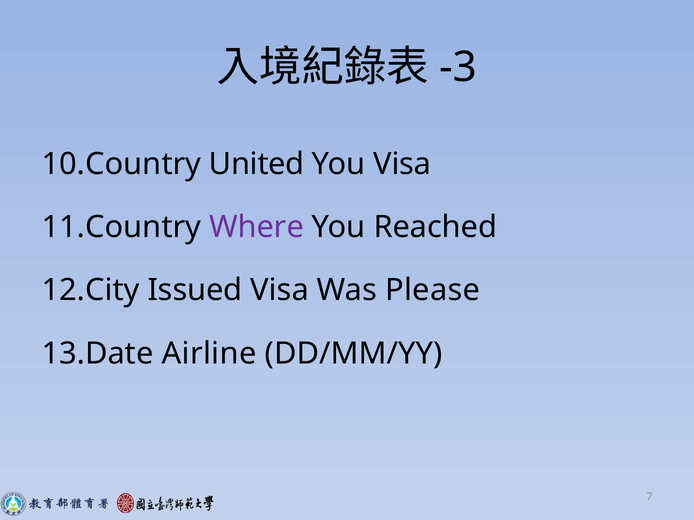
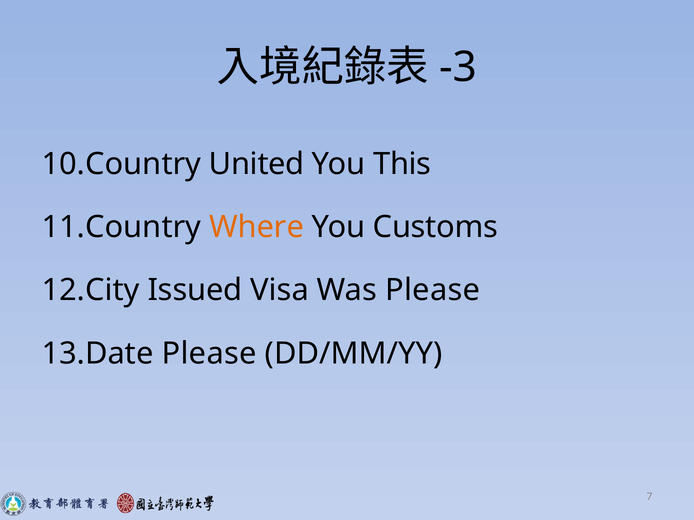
You Visa: Visa -> This
Where colour: purple -> orange
Reached: Reached -> Customs
Airline at (209, 354): Airline -> Please
